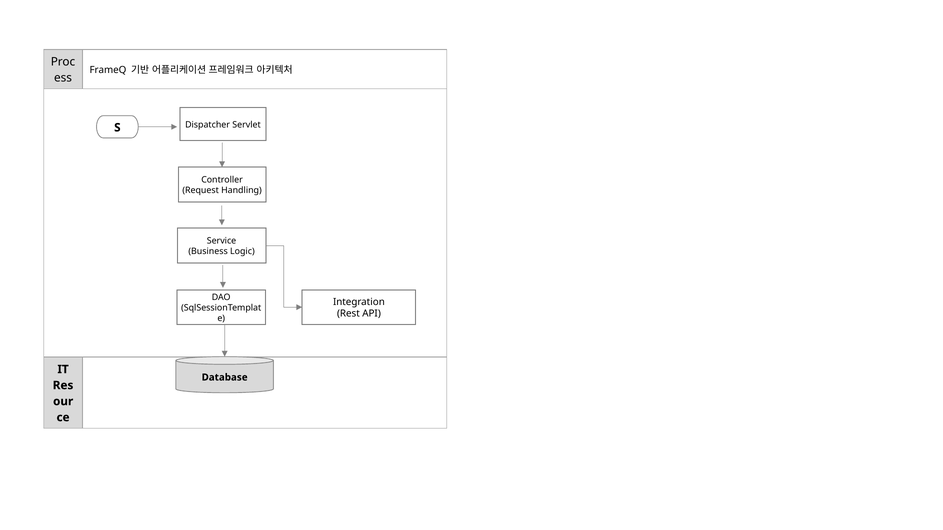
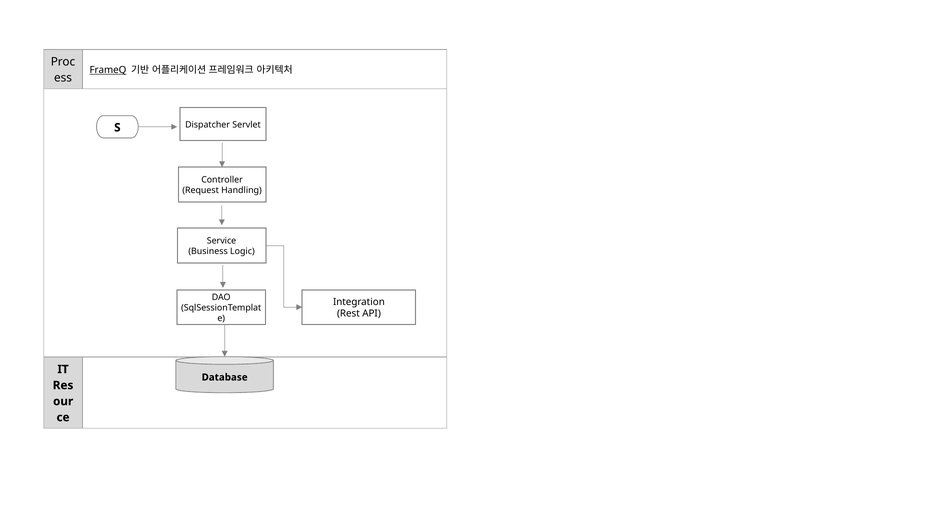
FrameQ underline: none -> present
